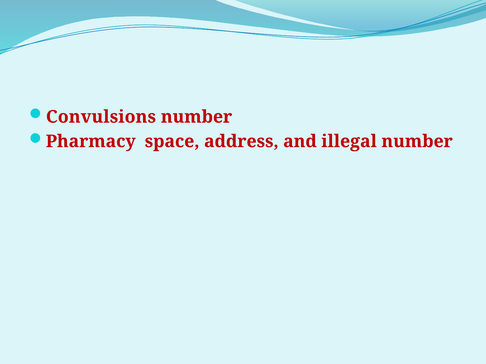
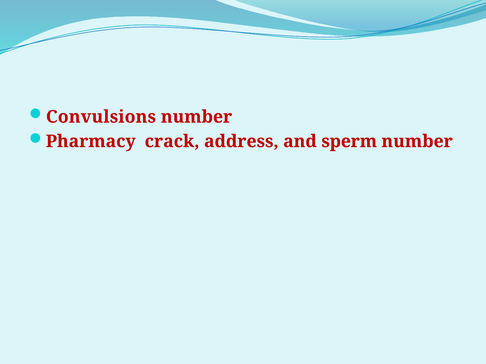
space: space -> crack
illegal: illegal -> sperm
